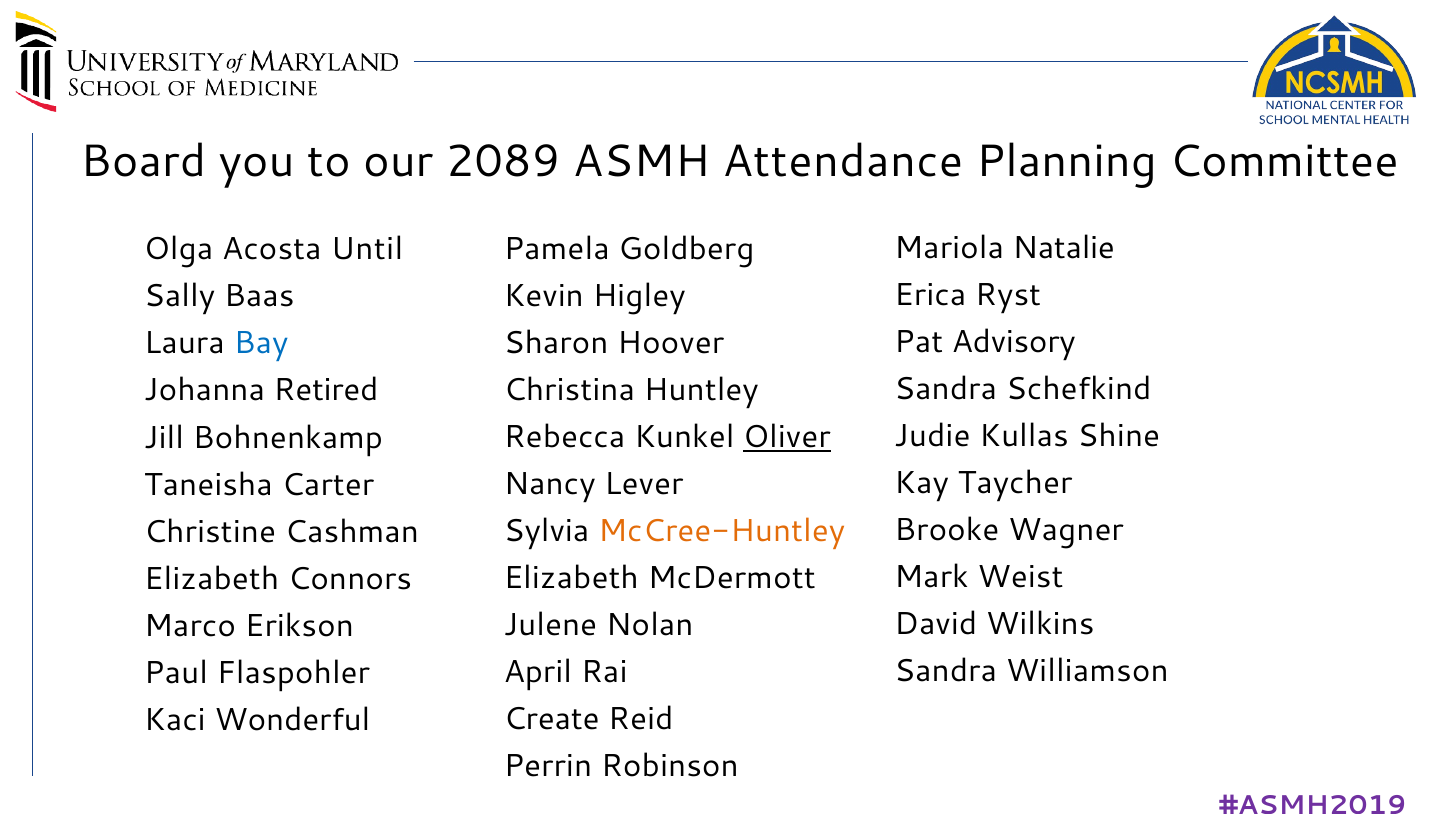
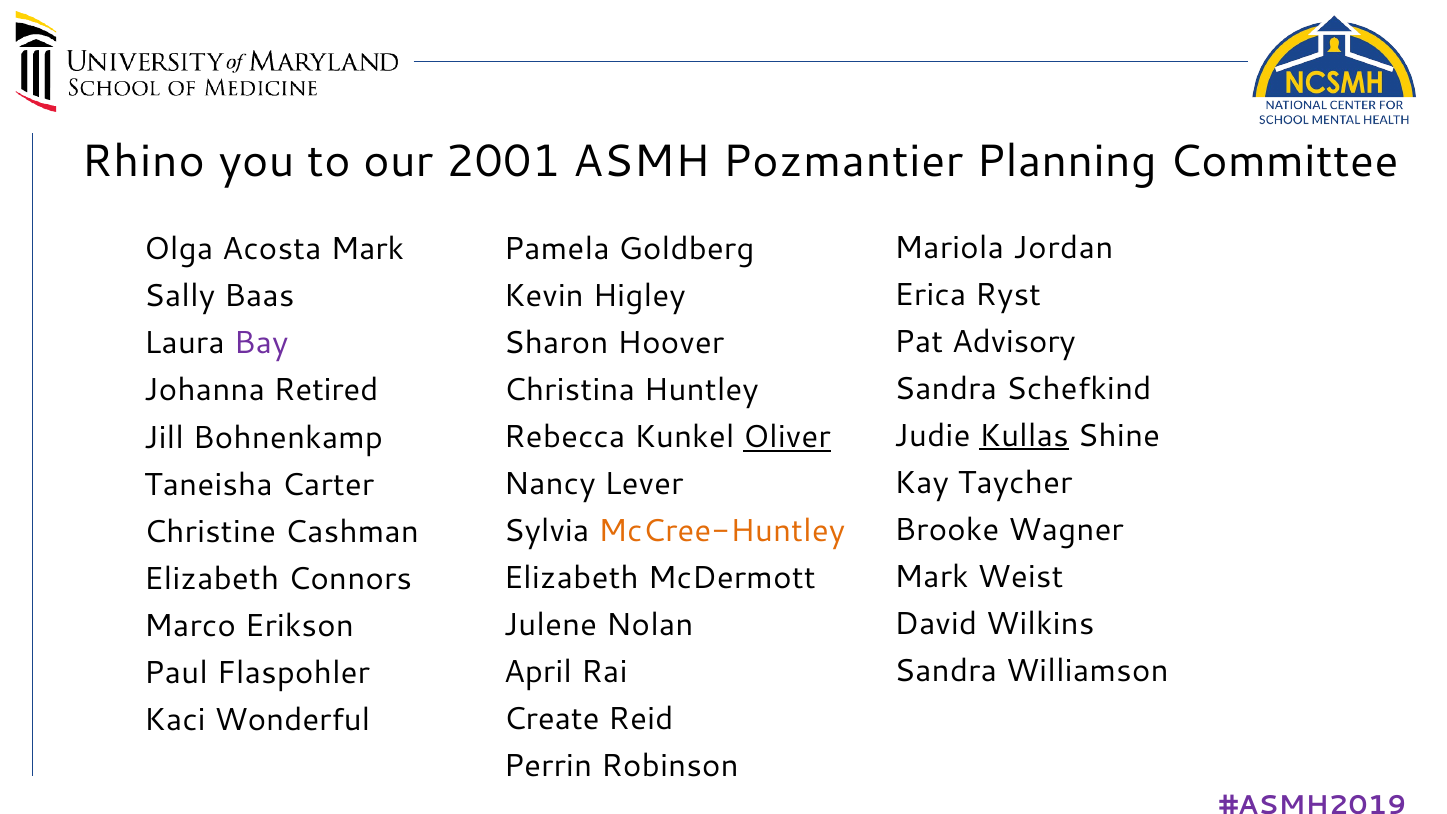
Board: Board -> Rhino
2089: 2089 -> 2001
Attendance: Attendance -> Pozmantier
Natalie: Natalie -> Jordan
Acosta Until: Until -> Mark
Bay colour: blue -> purple
Kullas underline: none -> present
